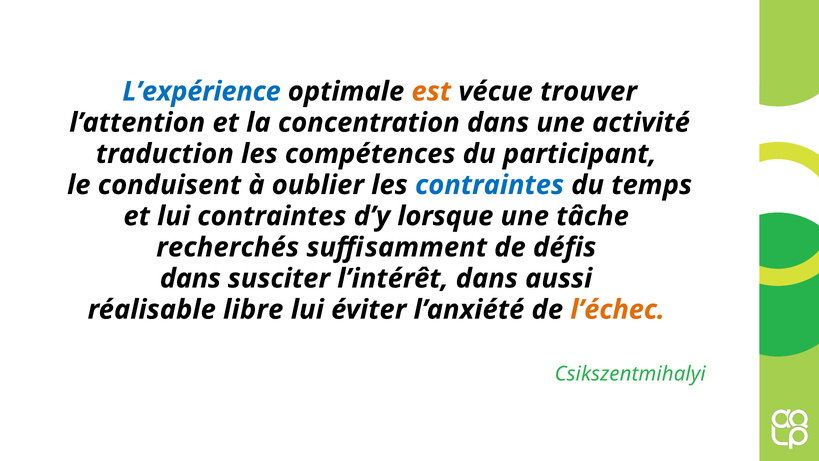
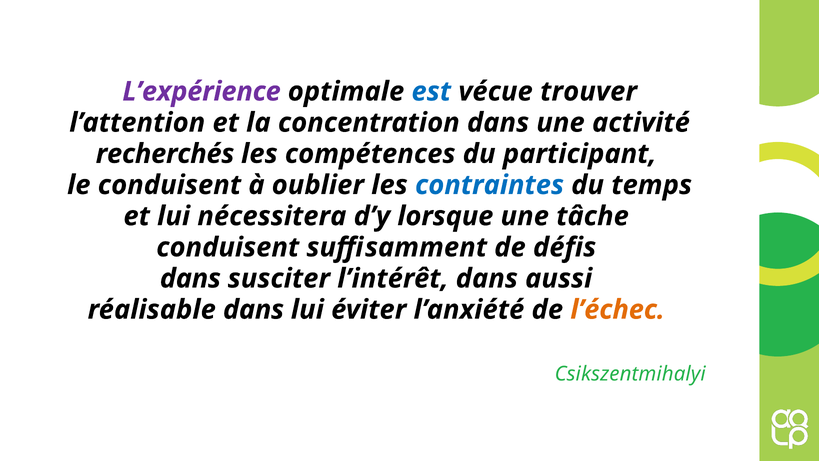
L’expérience colour: blue -> purple
est colour: orange -> blue
traduction: traduction -> recherchés
lui contraintes: contraintes -> nécessitera
recherchés at (228, 247): recherchés -> conduisent
réalisable libre: libre -> dans
